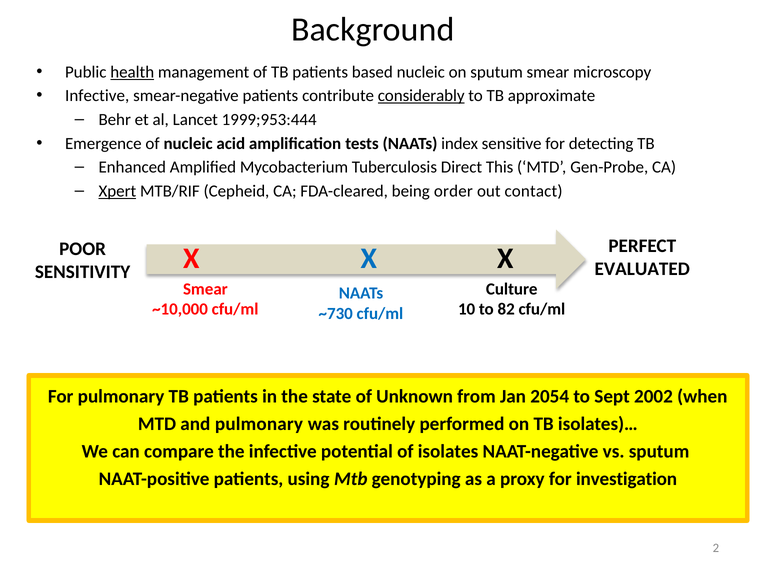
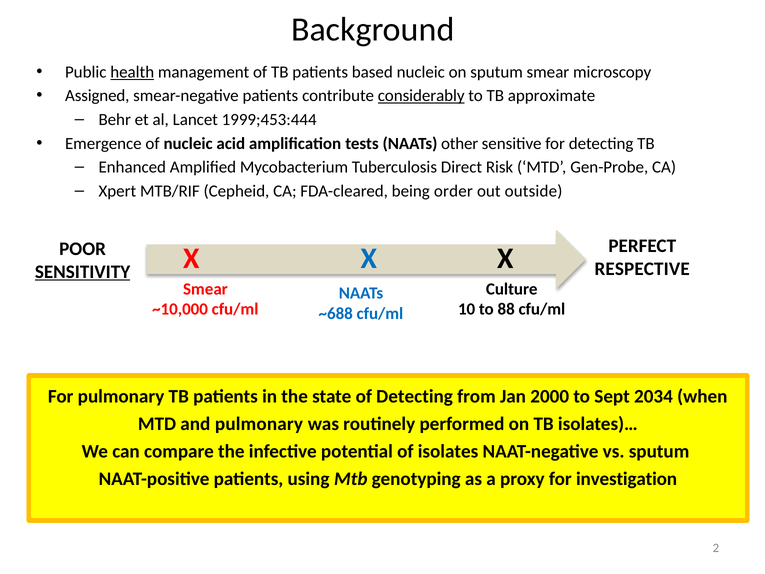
Infective at (97, 96): Infective -> Assigned
1999;953:444: 1999;953:444 -> 1999;453:444
index: index -> other
This: This -> Risk
Xpert underline: present -> none
contact: contact -> outside
EVALUATED: EVALUATED -> RESPECTIVE
SENSITIVITY underline: none -> present
82: 82 -> 88
~730: ~730 -> ~688
of Unknown: Unknown -> Detecting
2054: 2054 -> 2000
2002: 2002 -> 2034
